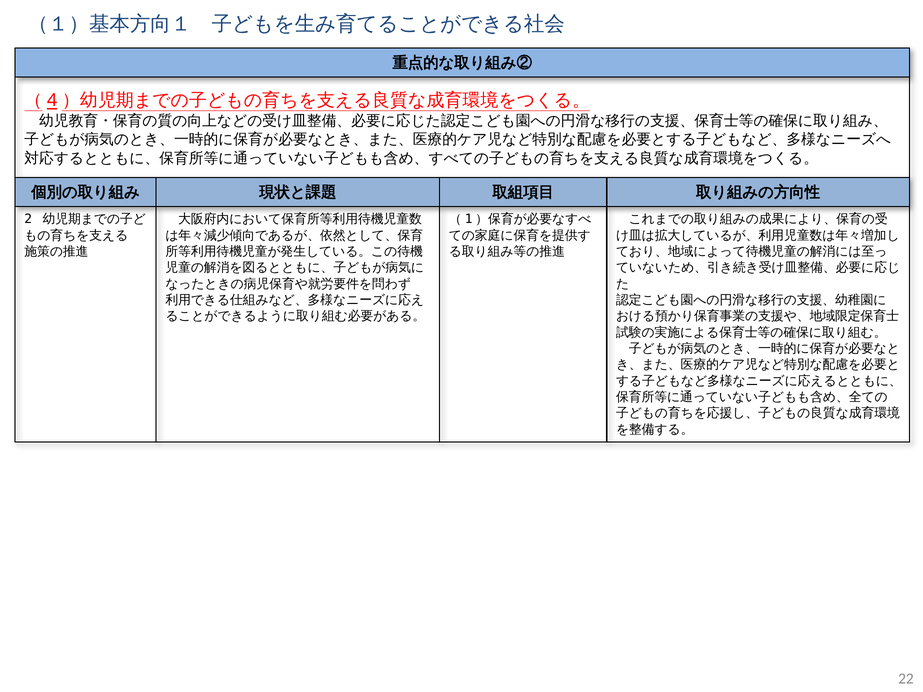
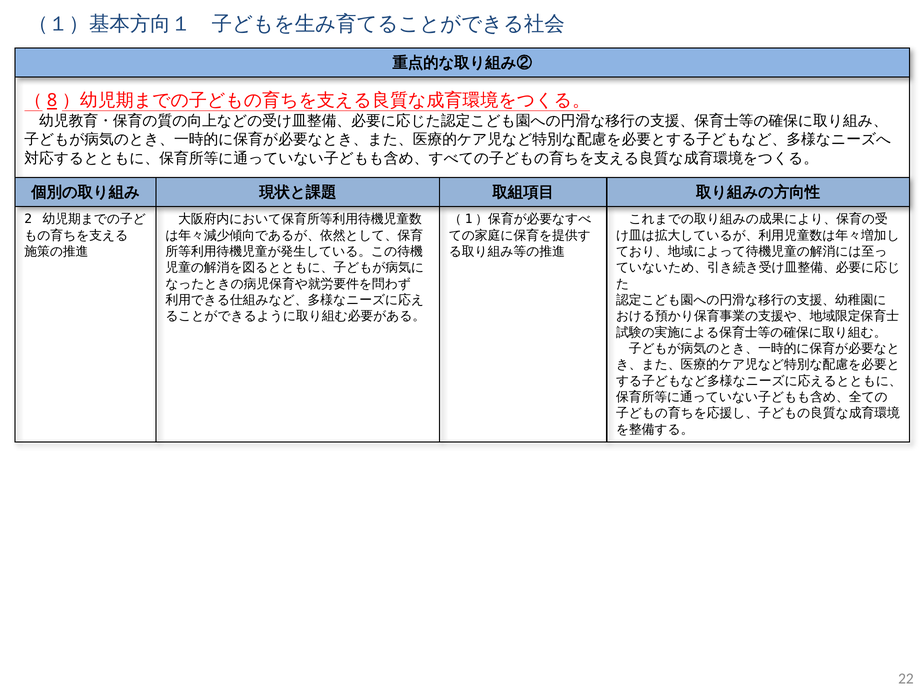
4: 4 -> 8
